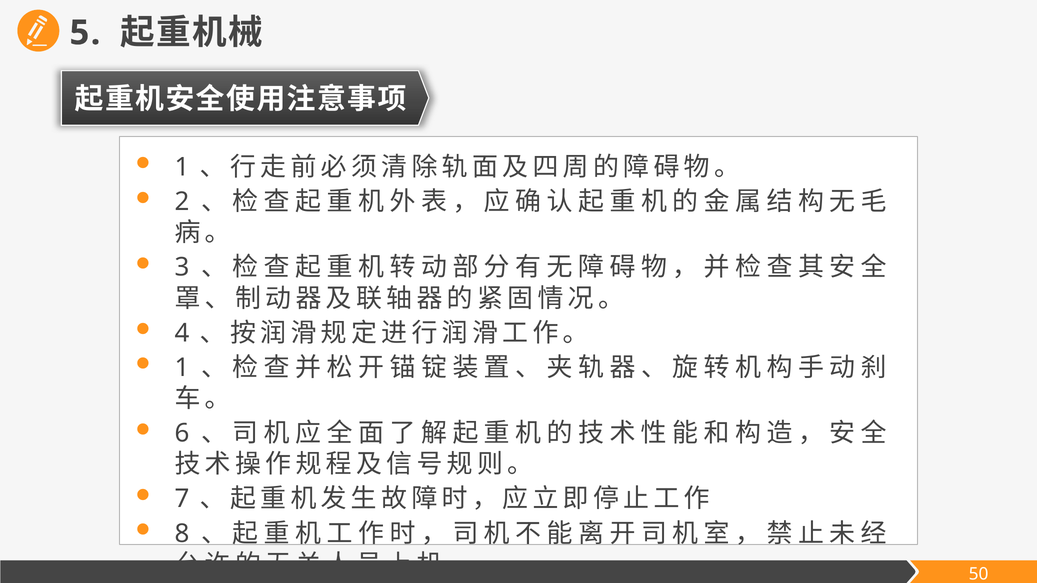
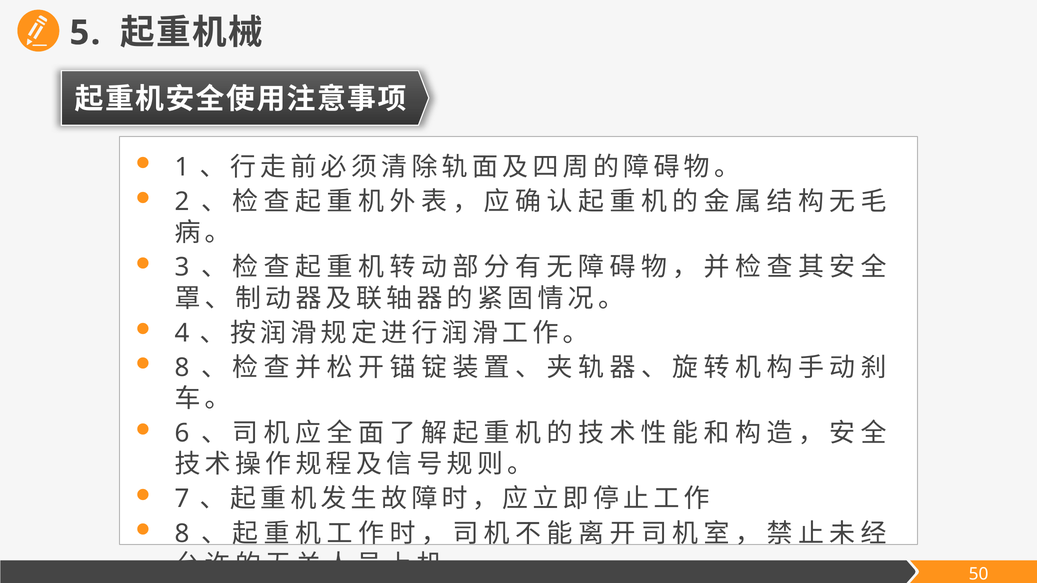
1 at (182, 368): 1 -> 8
